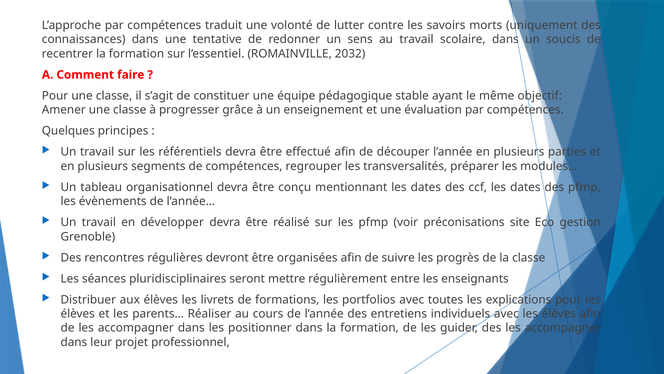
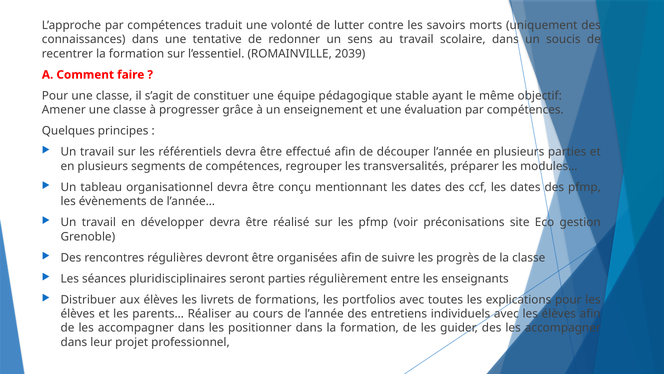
2032: 2032 -> 2039
seront mettre: mettre -> parties
